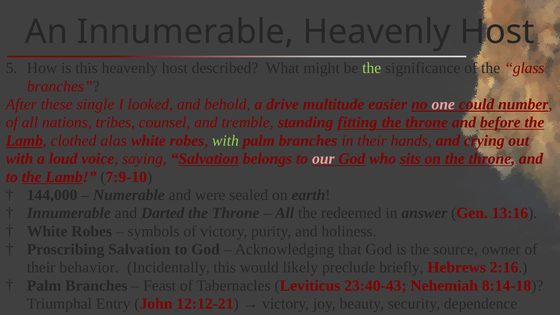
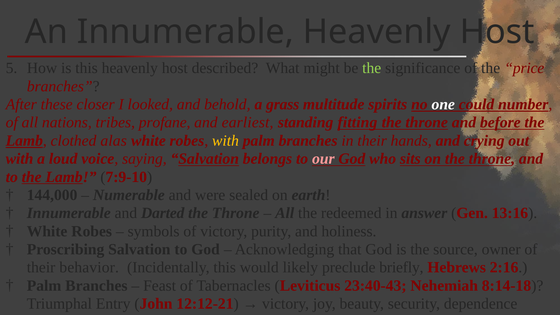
glass: glass -> price
single: single -> closer
drive: drive -> grass
easier: easier -> spirits
one colour: pink -> white
counsel: counsel -> profane
tremble: tremble -> earliest
with at (225, 141) colour: light green -> yellow
